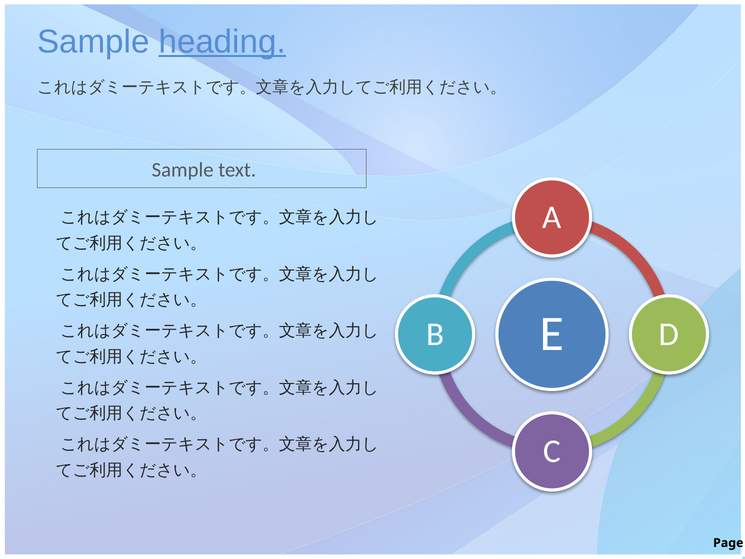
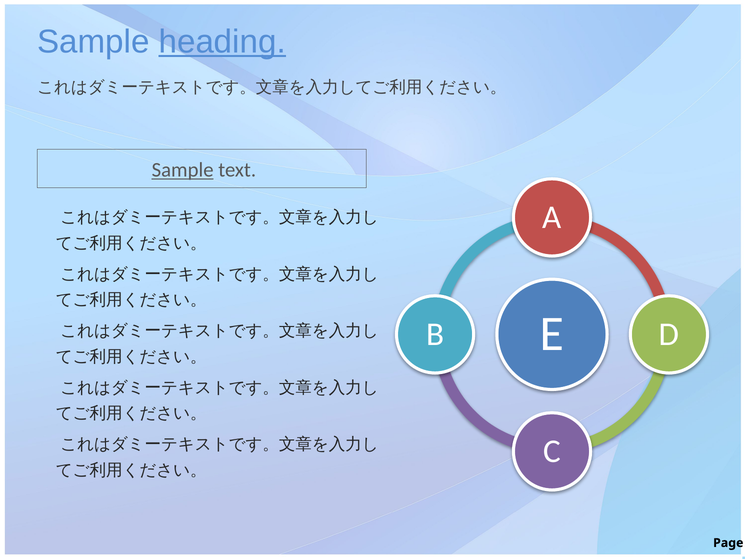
Sample at (183, 170) underline: none -> present
